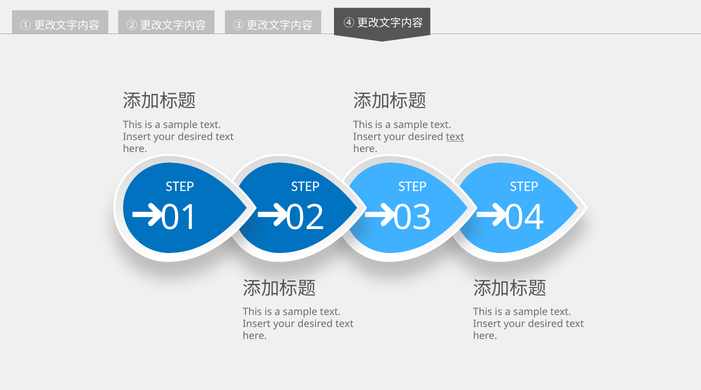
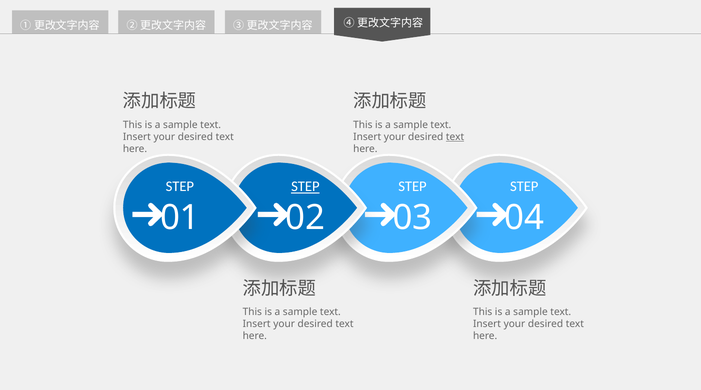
STEP at (305, 186) underline: none -> present
